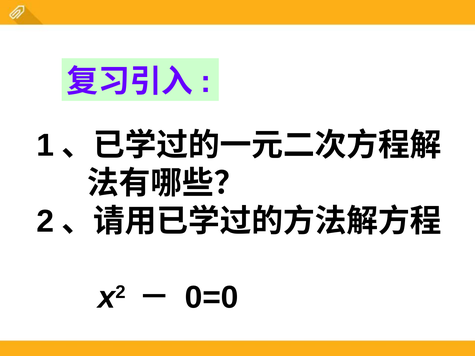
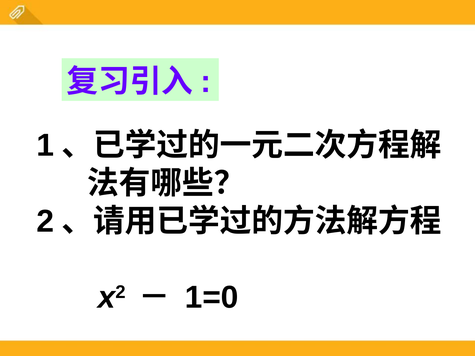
0=0: 0=0 -> 1=0
